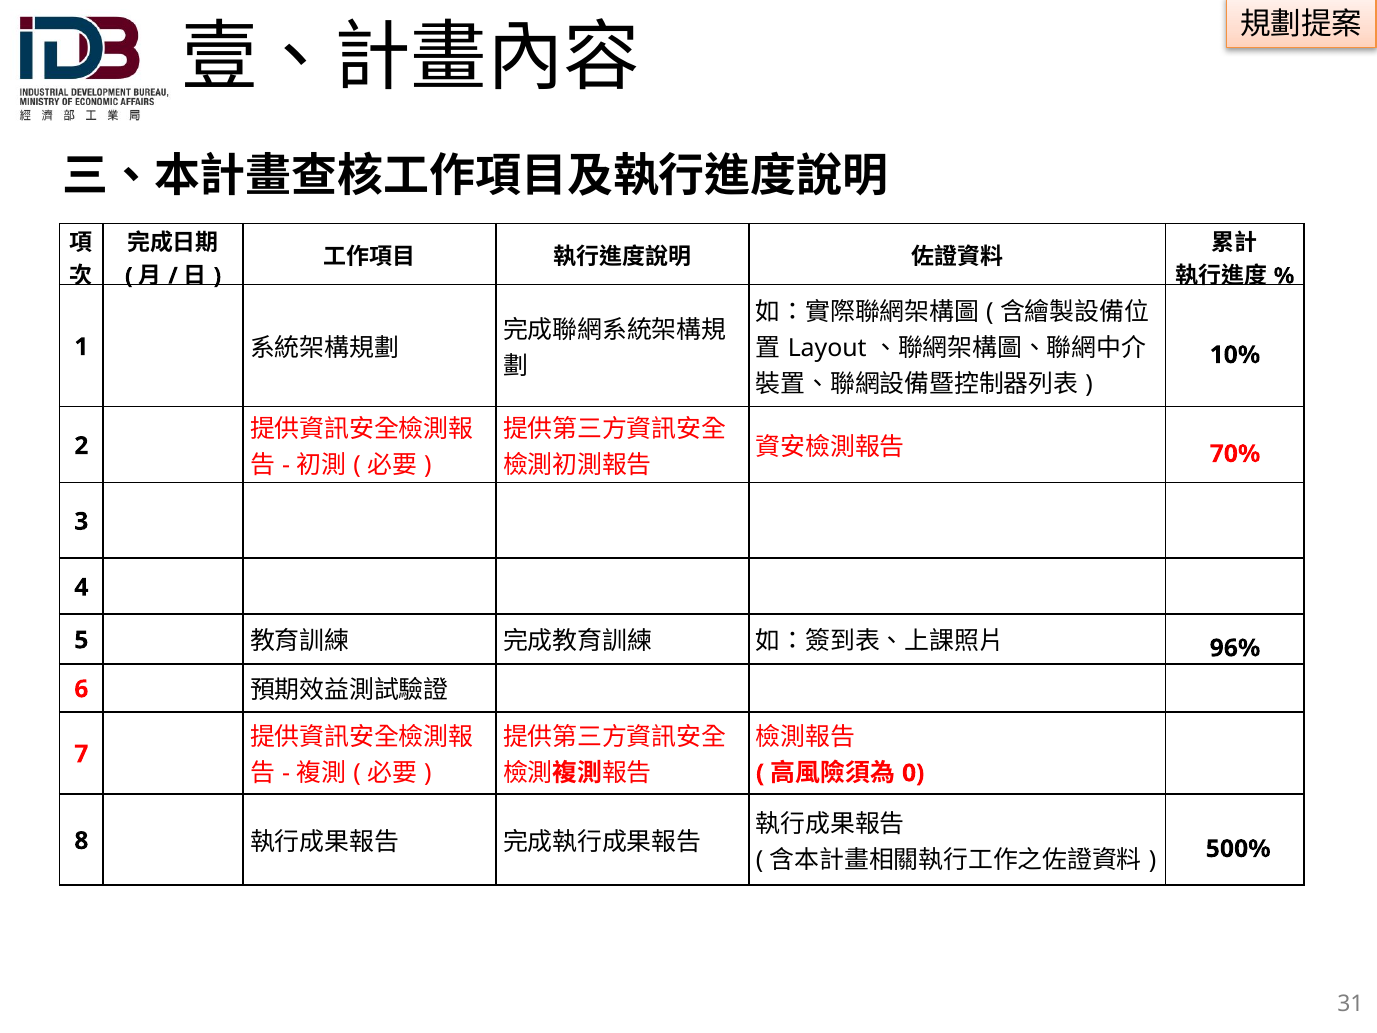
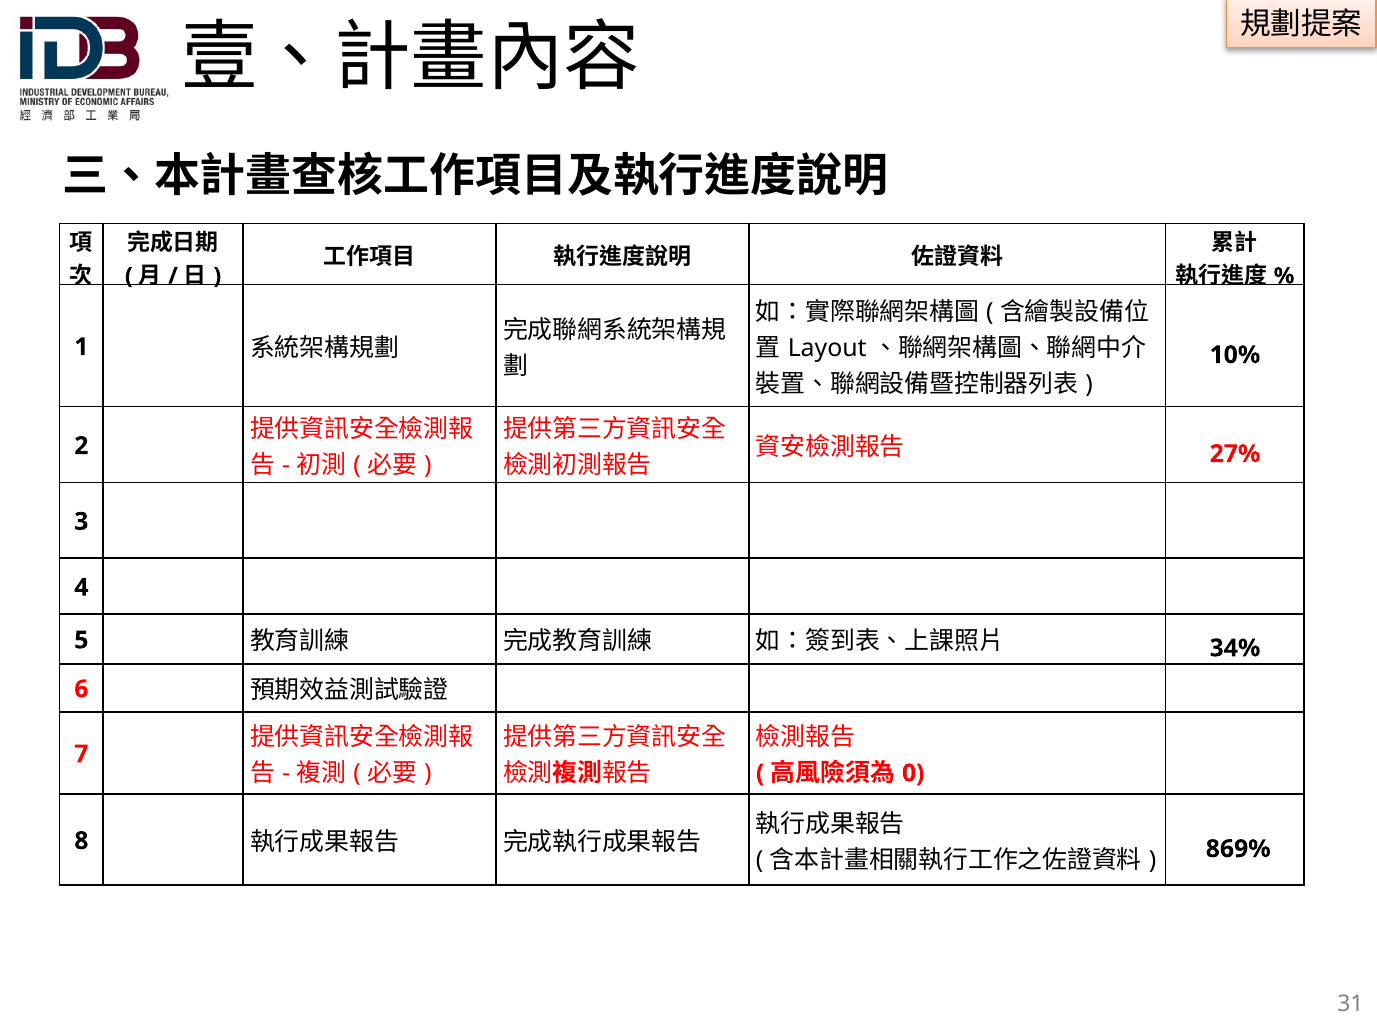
70%: 70% -> 27%
96%: 96% -> 34%
500%: 500% -> 869%
